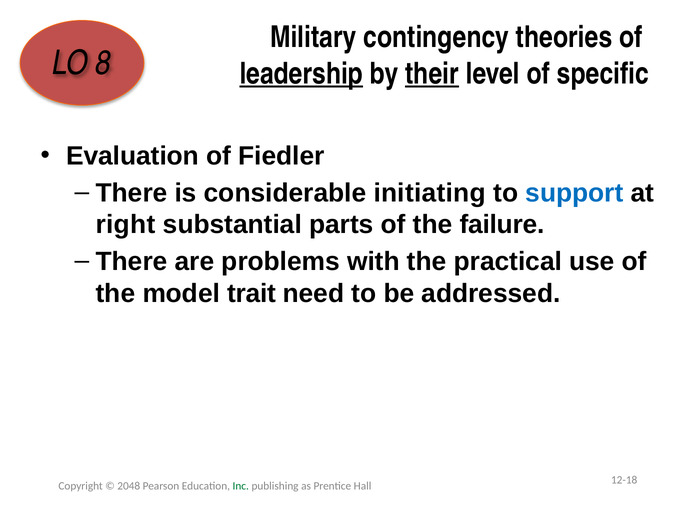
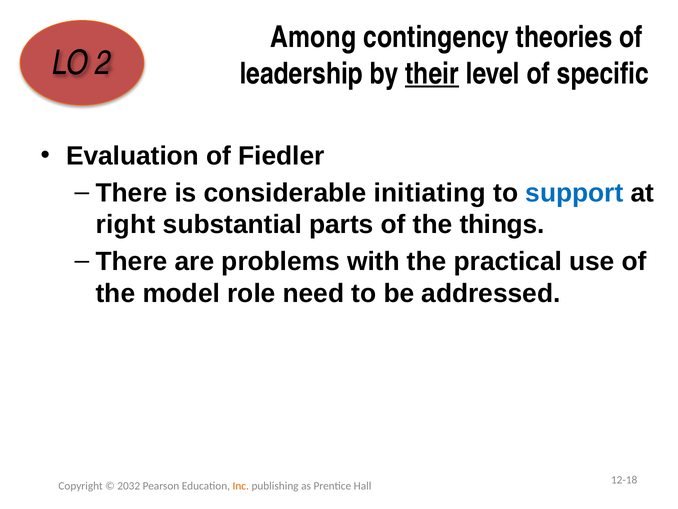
Military: Military -> Among
8: 8 -> 2
leadership underline: present -> none
failure: failure -> things
trait: trait -> role
2048: 2048 -> 2032
Inc colour: green -> orange
